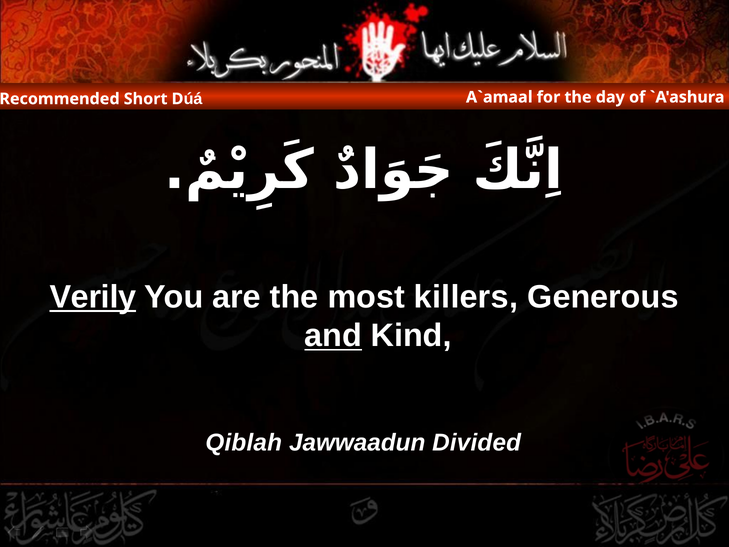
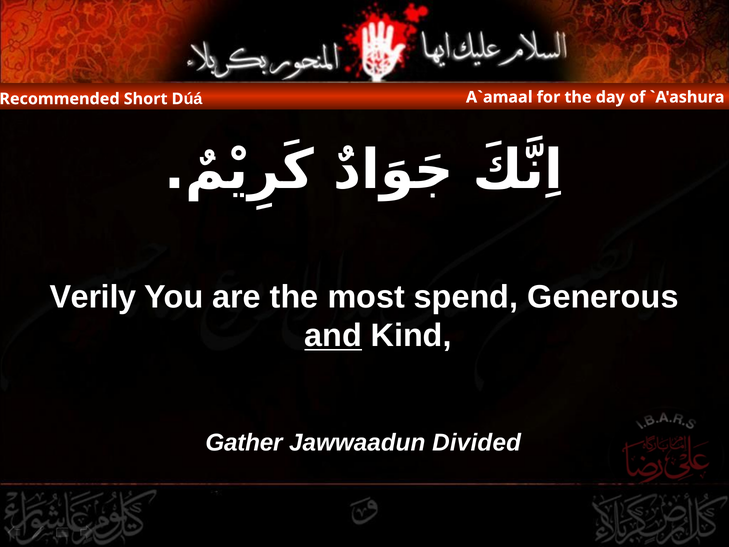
Verily underline: present -> none
killers: killers -> spend
Qiblah: Qiblah -> Gather
